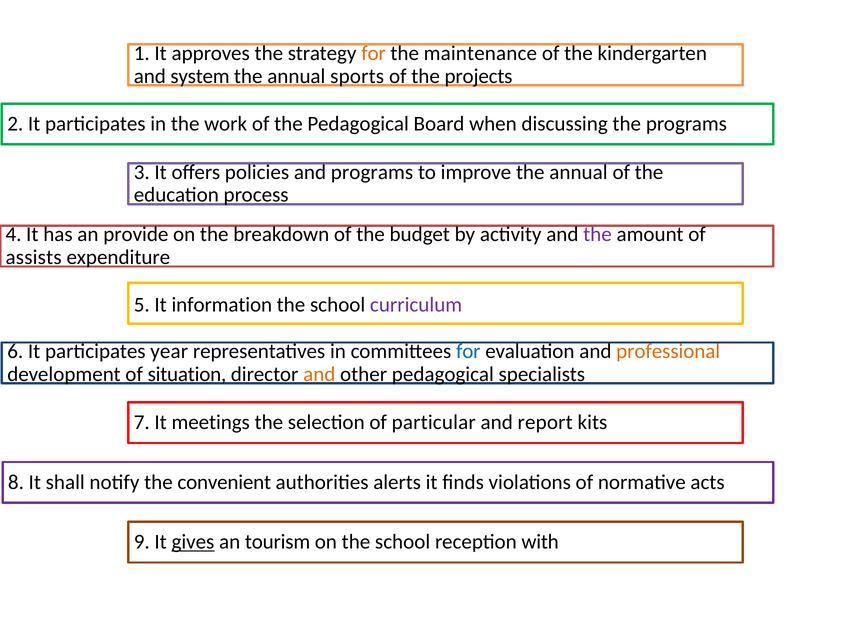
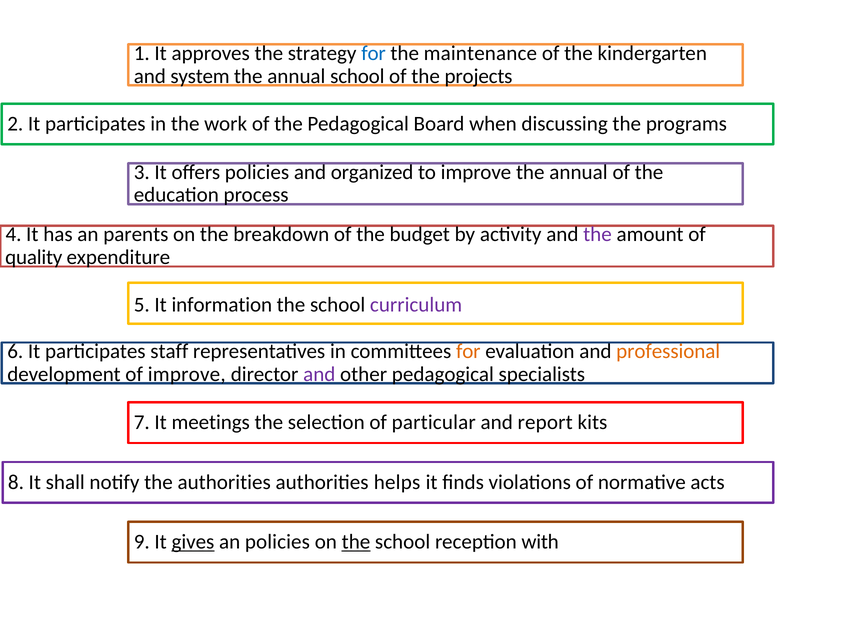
for at (374, 53) colour: orange -> blue
annual sports: sports -> school
and programs: programs -> organized
provide: provide -> parents
assists: assists -> quality
year: year -> staff
for at (468, 352) colour: blue -> orange
of situation: situation -> improve
and at (319, 374) colour: orange -> purple
the convenient: convenient -> authorities
alerts: alerts -> helps
an tourism: tourism -> policies
the at (356, 542) underline: none -> present
